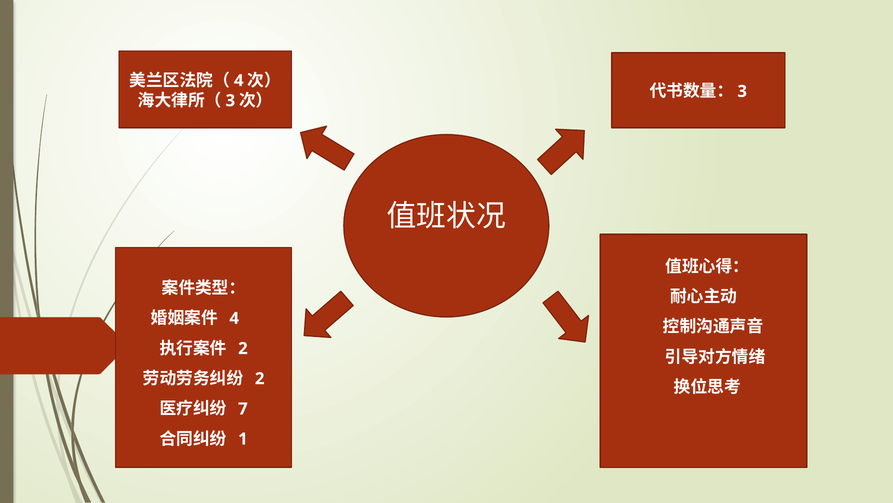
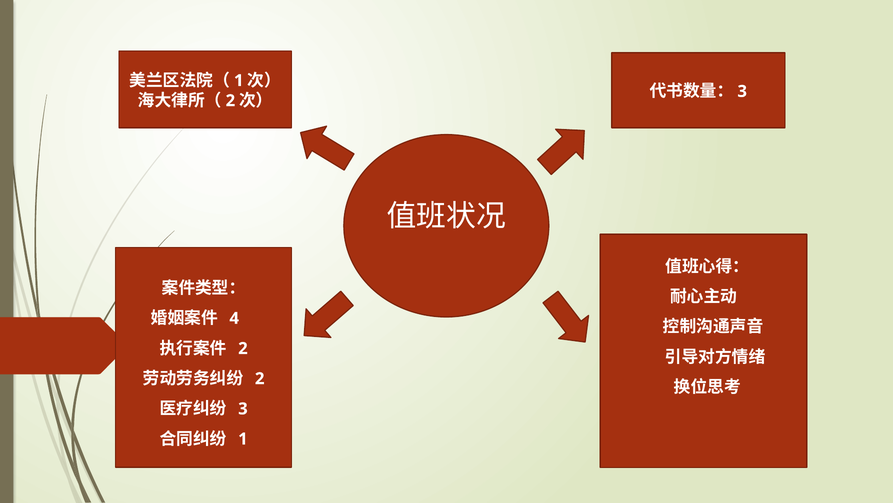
4 at (239, 80): 4 -> 1
3 at (230, 101): 3 -> 2
7 at (243, 408): 7 -> 3
